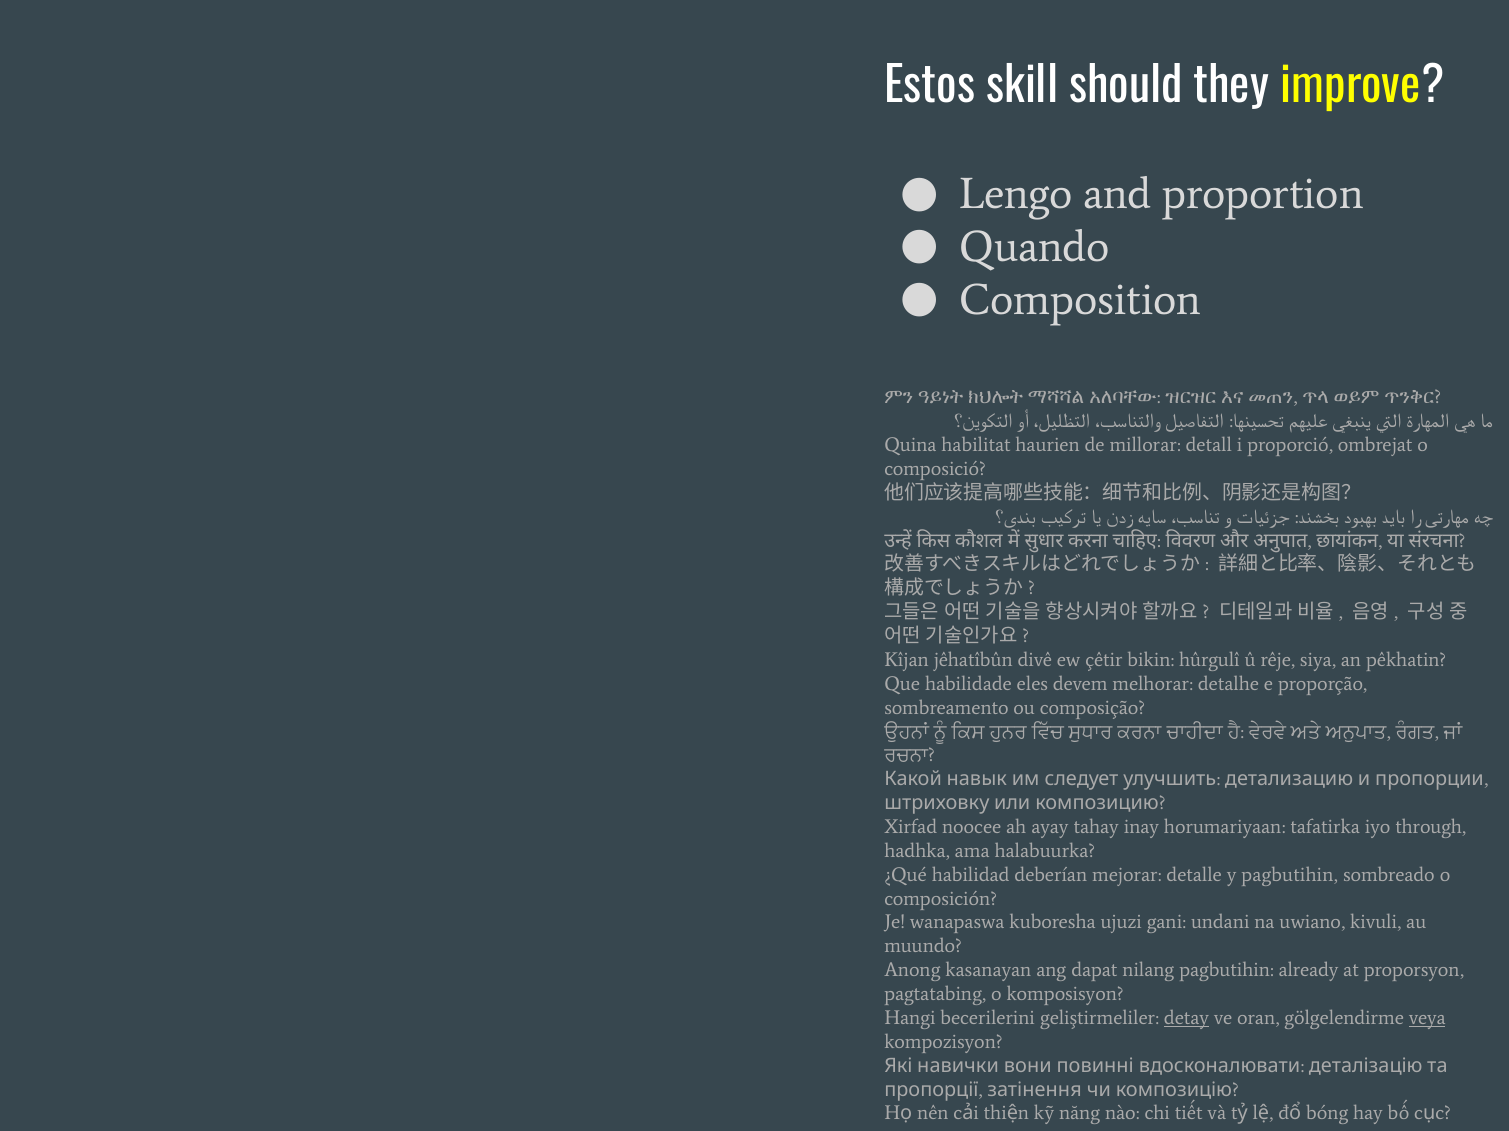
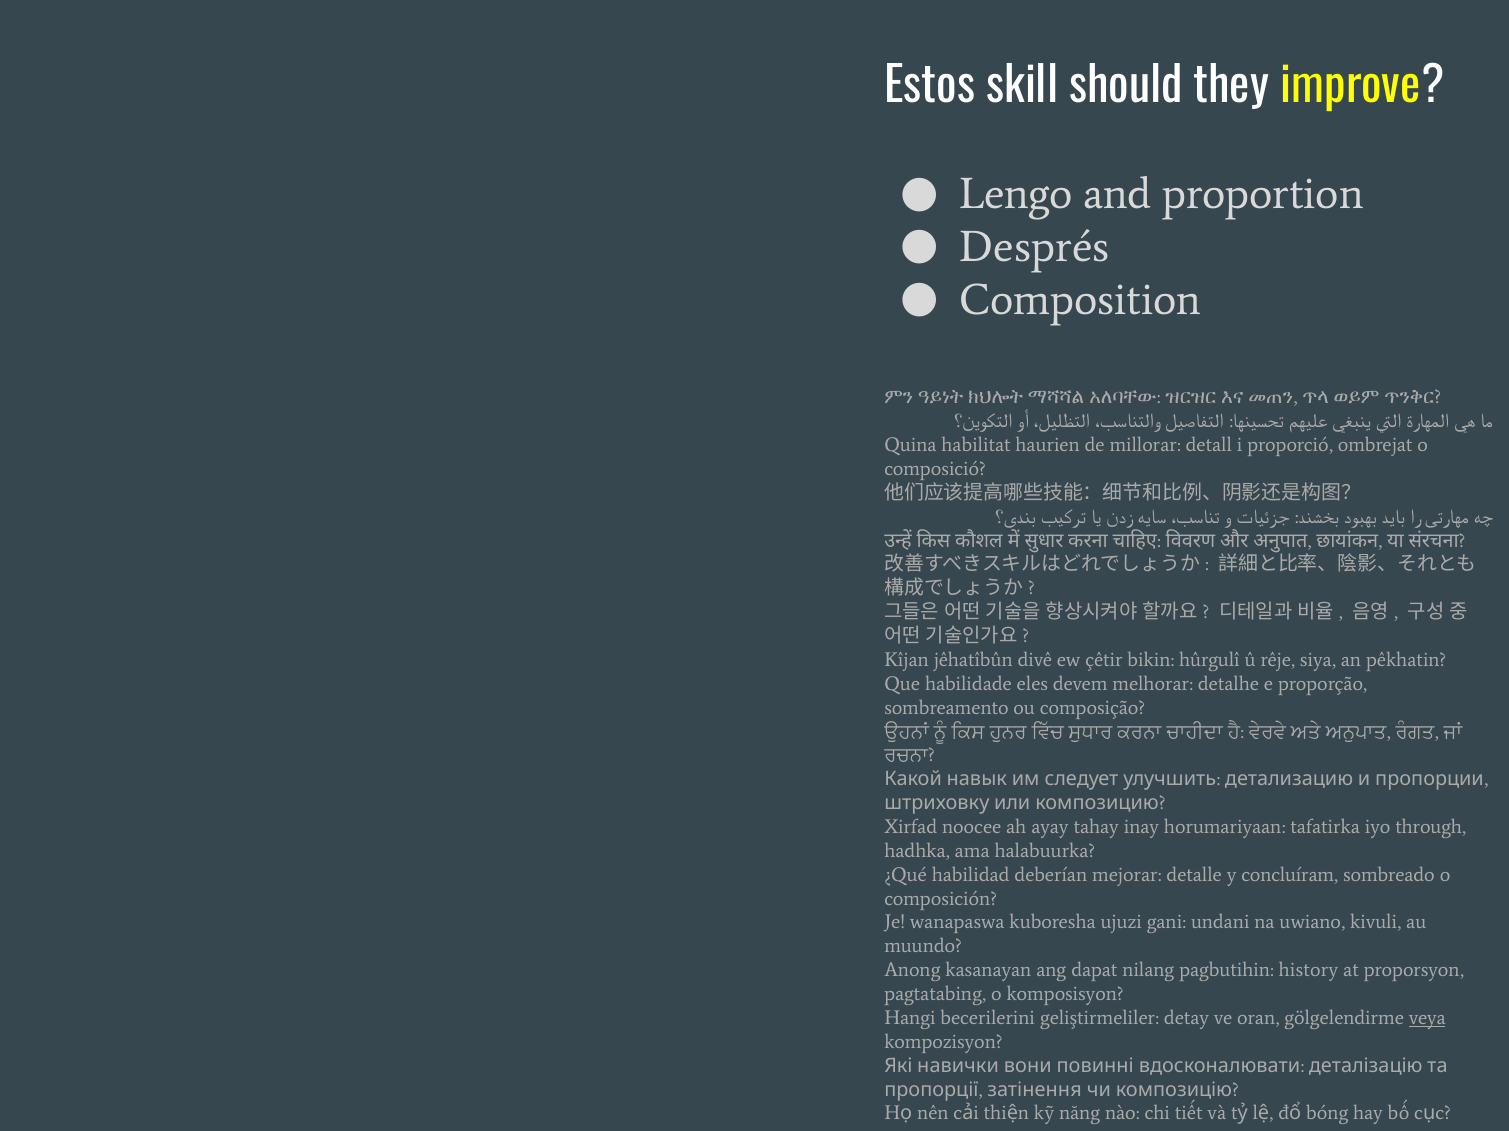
Quando: Quando -> Després
y pagbutihin: pagbutihin -> concluíram
already: already -> history
detay underline: present -> none
